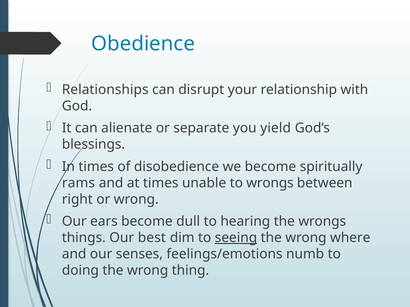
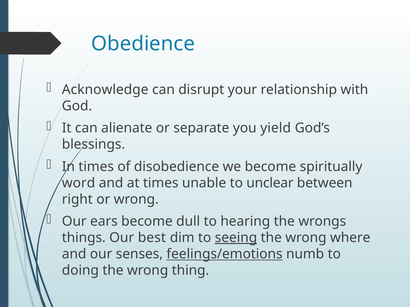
Relationships: Relationships -> Acknowledge
rams: rams -> word
to wrongs: wrongs -> unclear
feelings/emotions underline: none -> present
